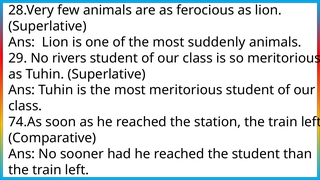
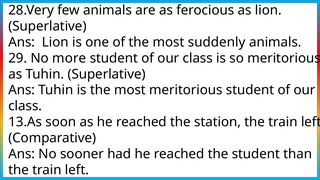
rivers: rivers -> more
74.As: 74.As -> 13.As
